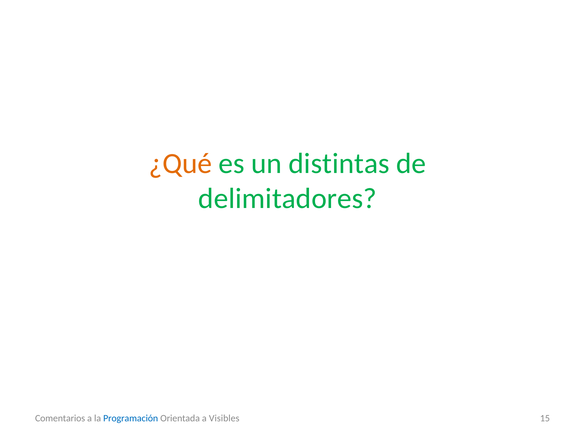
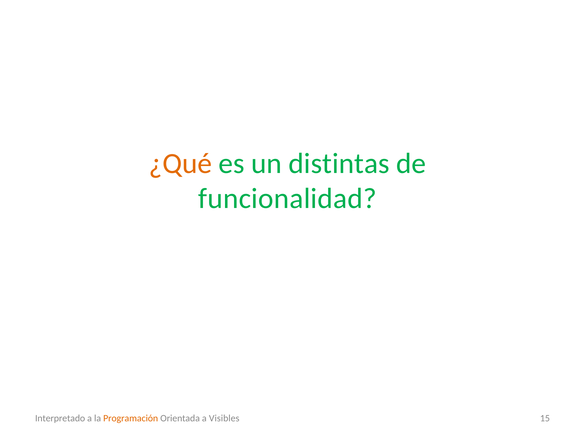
delimitadores: delimitadores -> funcionalidad
Comentarios: Comentarios -> Interpretado
Programación colour: blue -> orange
